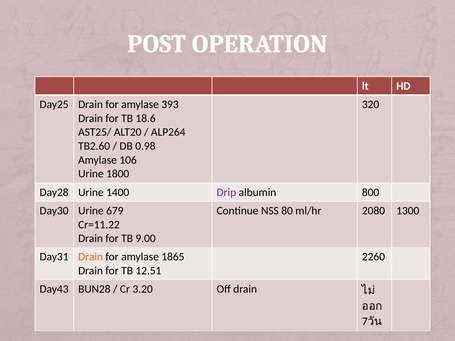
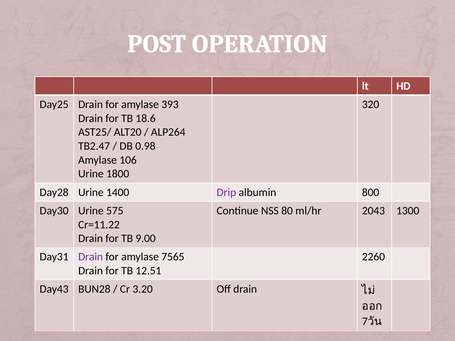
TB2.60: TB2.60 -> TB2.47
679: 679 -> 575
2080: 2080 -> 2043
Drain at (91, 257) colour: orange -> purple
1865: 1865 -> 7565
